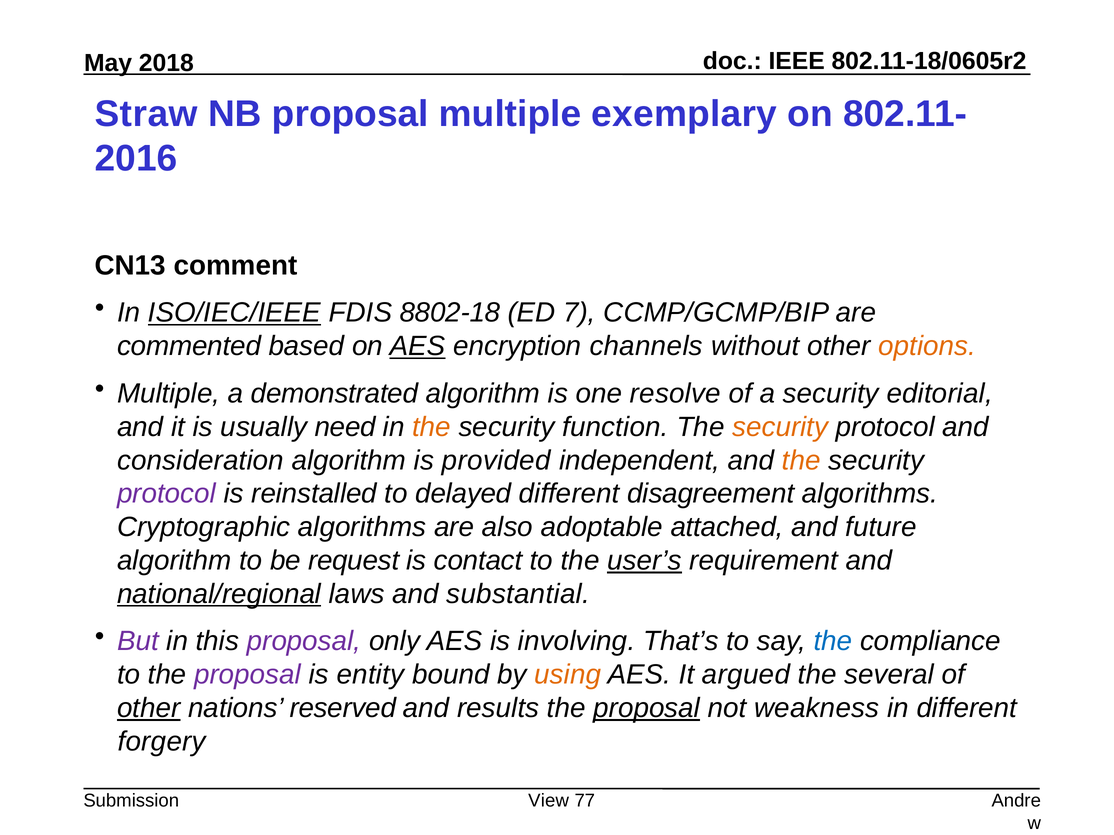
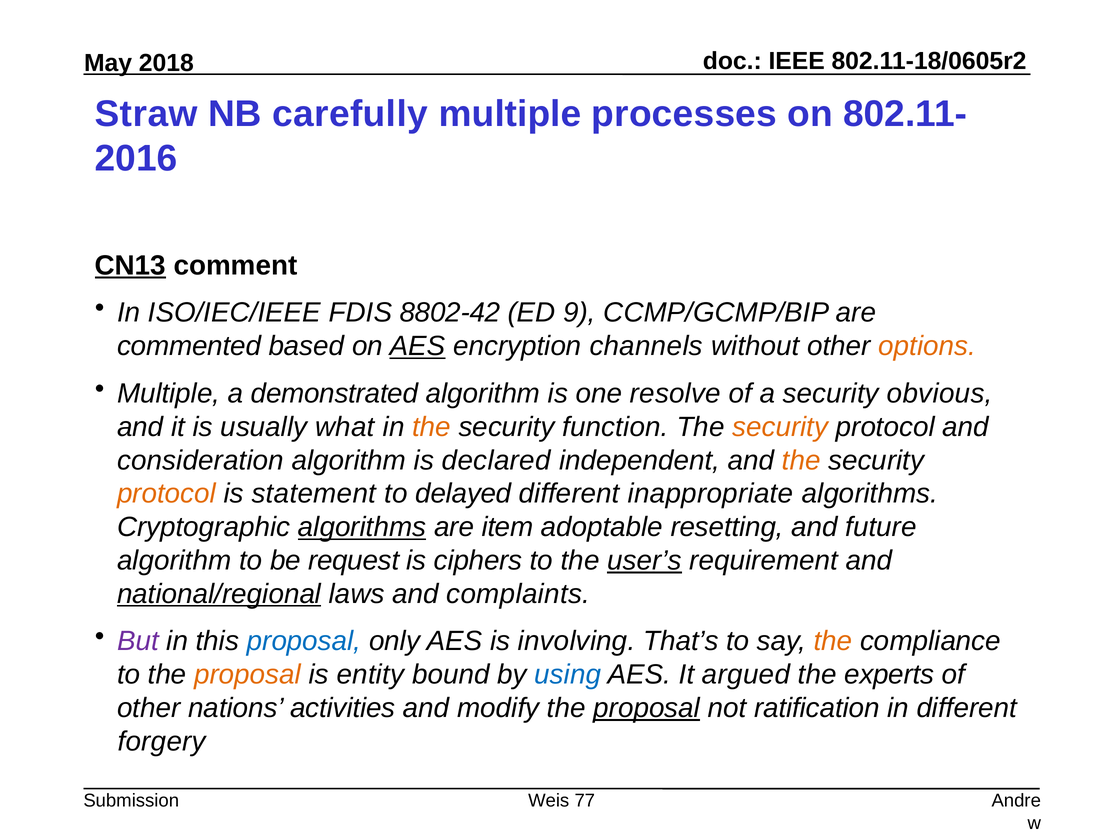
NB proposal: proposal -> carefully
exemplary: exemplary -> processes
CN13 underline: none -> present
ISO/IEC/IEEE underline: present -> none
8802-18: 8802-18 -> 8802-42
7: 7 -> 9
editorial: editorial -> obvious
need: need -> what
provided: provided -> declared
protocol at (166, 494) colour: purple -> orange
reinstalled: reinstalled -> statement
disagreement: disagreement -> inappropriate
algorithms at (362, 527) underline: none -> present
also: also -> item
attached: attached -> resetting
contact: contact -> ciphers
substantial: substantial -> complaints
proposal at (304, 642) colour: purple -> blue
the at (833, 642) colour: blue -> orange
proposal at (248, 675) colour: purple -> orange
using colour: orange -> blue
several: several -> experts
other at (149, 709) underline: present -> none
reserved: reserved -> activities
results: results -> modify
weakness: weakness -> ratification
View: View -> Weis
